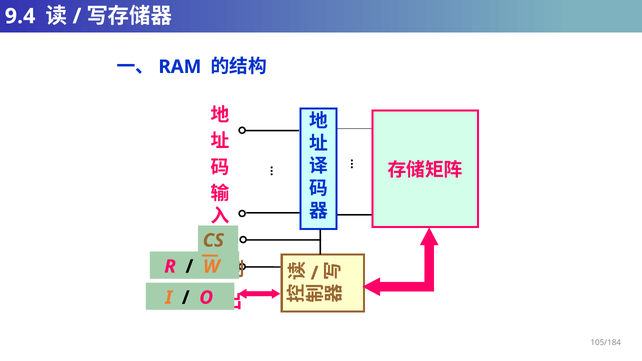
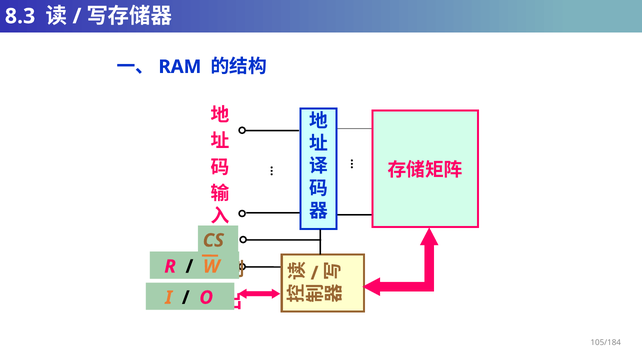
9.4: 9.4 -> 8.3
